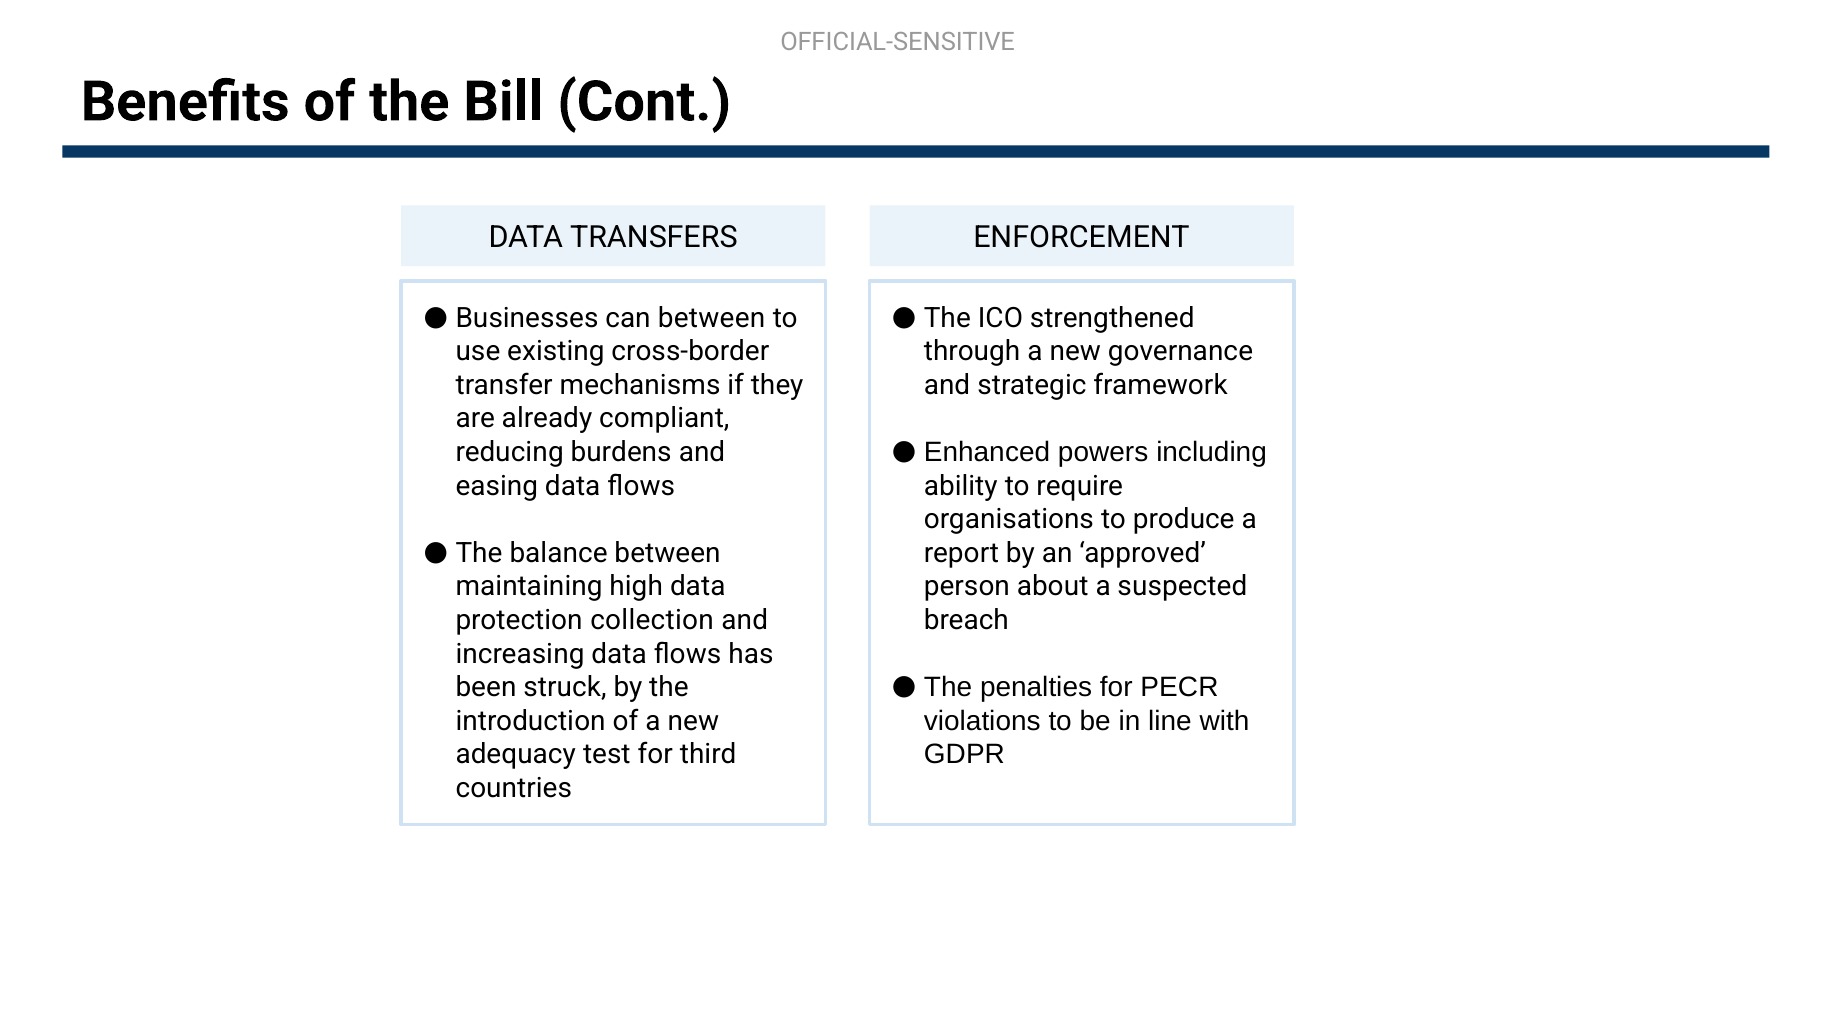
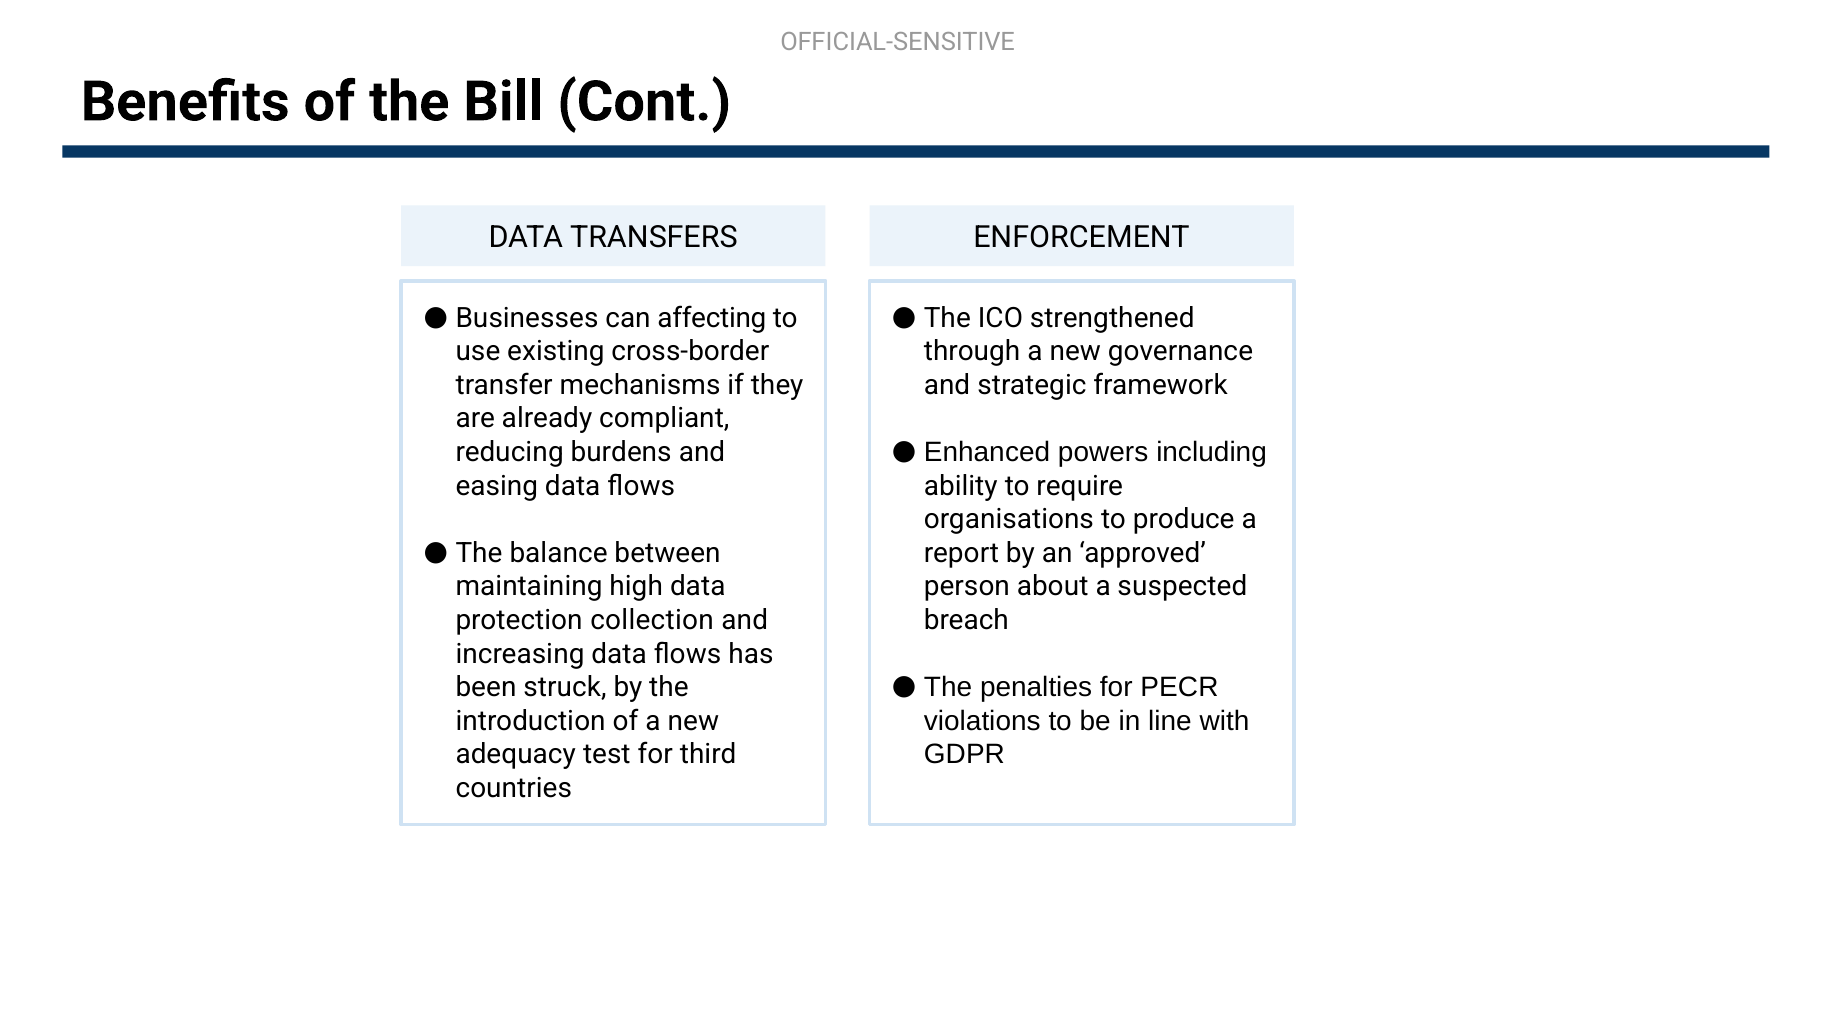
can between: between -> affecting
